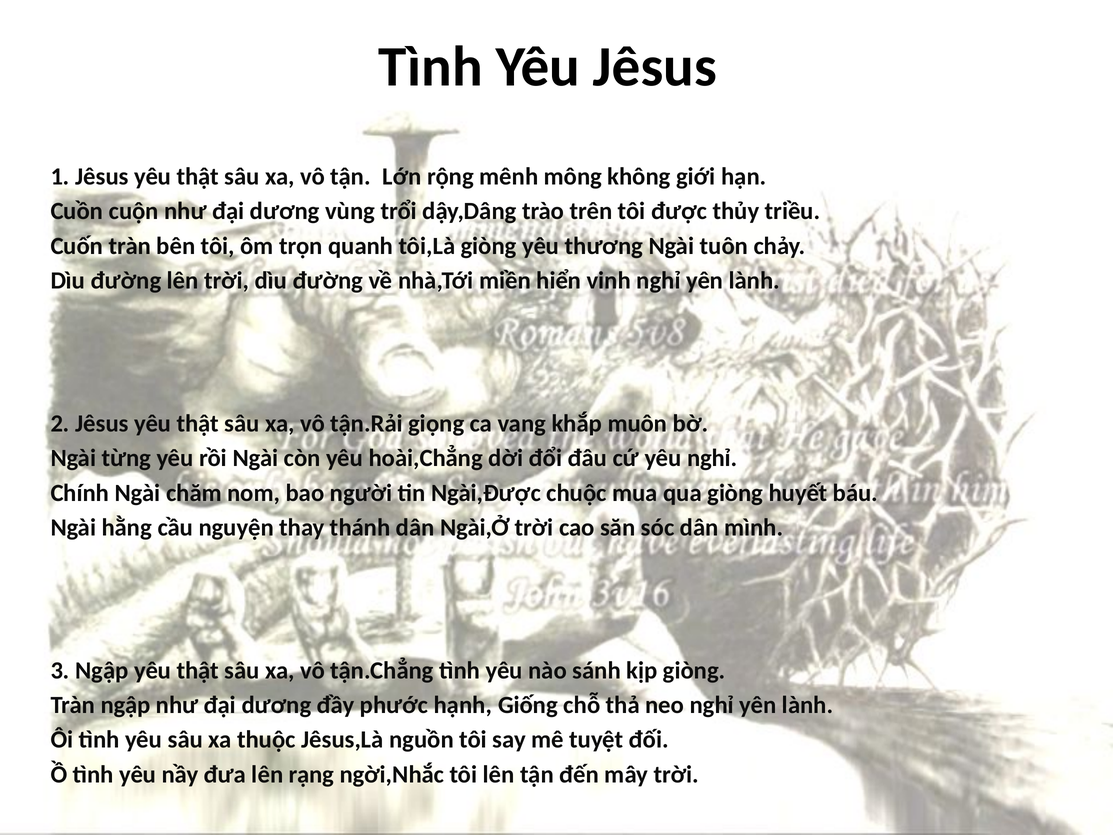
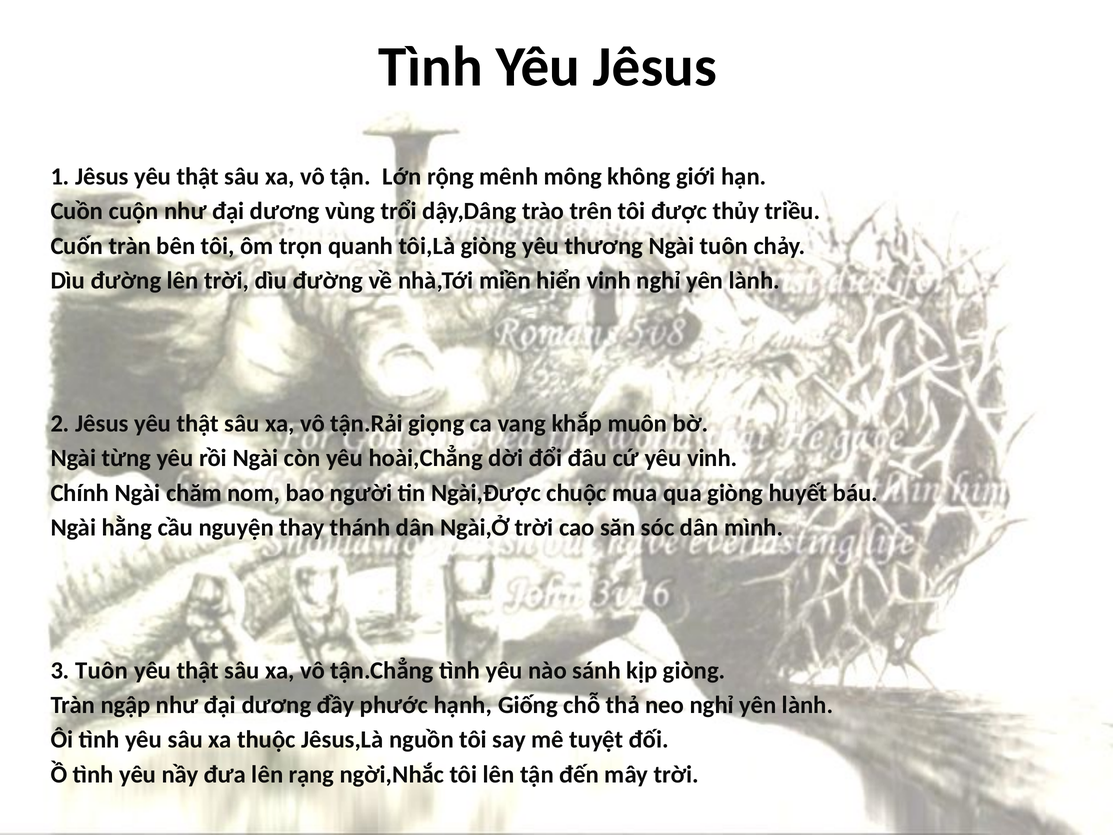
yêu nghỉ: nghỉ -> vinh
3 Ngập: Ngập -> Tuôn
